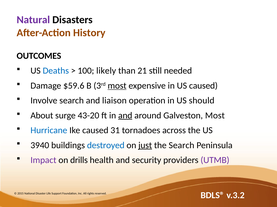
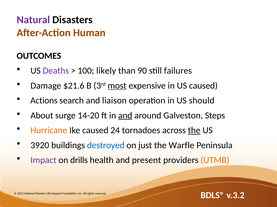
History: History -> Human
Deaths colour: blue -> purple
21: 21 -> 90
needed: needed -> failures
$59.6: $59.6 -> $21.6
Involve: Involve -> Actions
43-20: 43-20 -> 14-20
Galveston Most: Most -> Steps
Hurricane colour: blue -> orange
31: 31 -> 24
the at (194, 131) underline: none -> present
3940: 3940 -> 3920
just underline: present -> none
the Search: Search -> Warfle
security: security -> present
UTMB colour: purple -> orange
